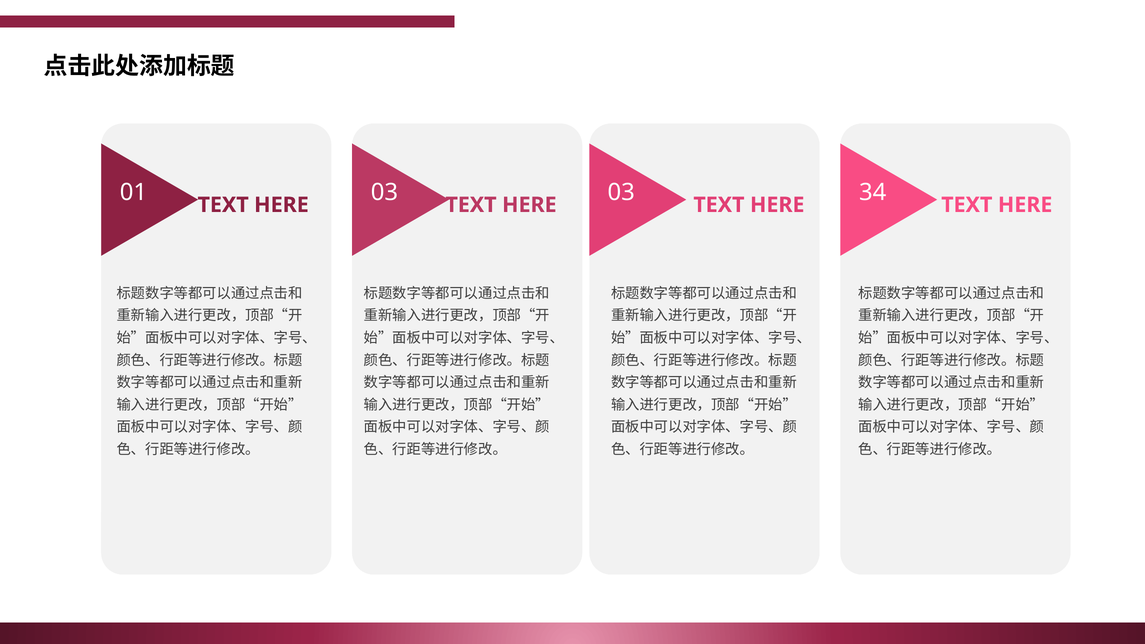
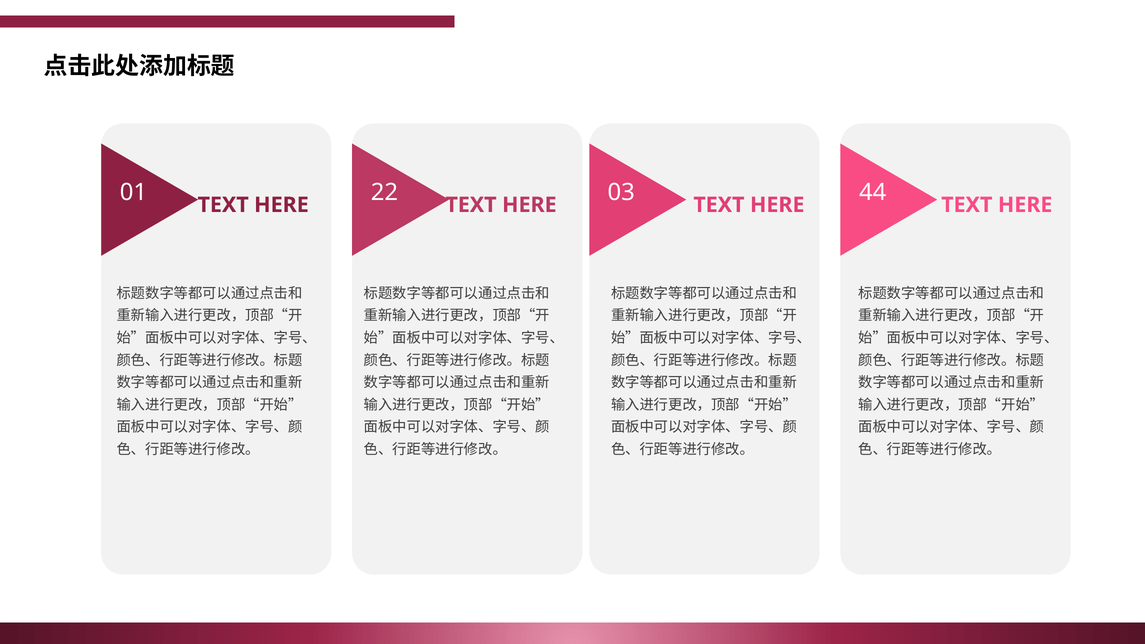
01 03: 03 -> 22
34: 34 -> 44
